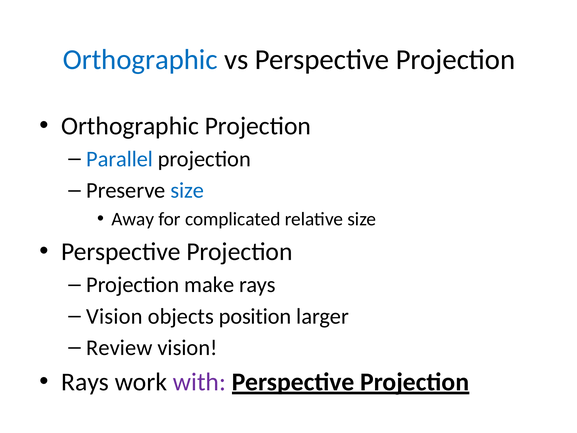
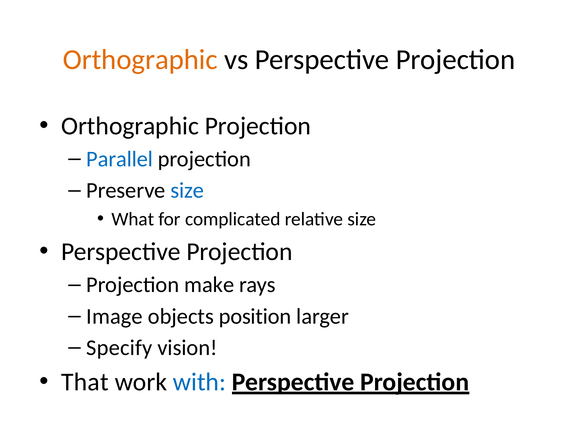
Orthographic at (140, 60) colour: blue -> orange
Away: Away -> What
Vision at (115, 316): Vision -> Image
Review: Review -> Specify
Rays at (85, 382): Rays -> That
with colour: purple -> blue
